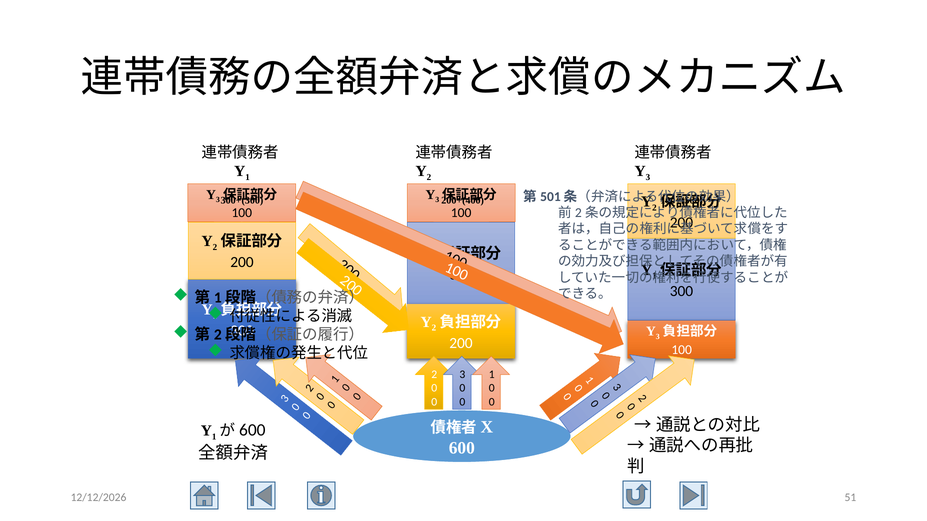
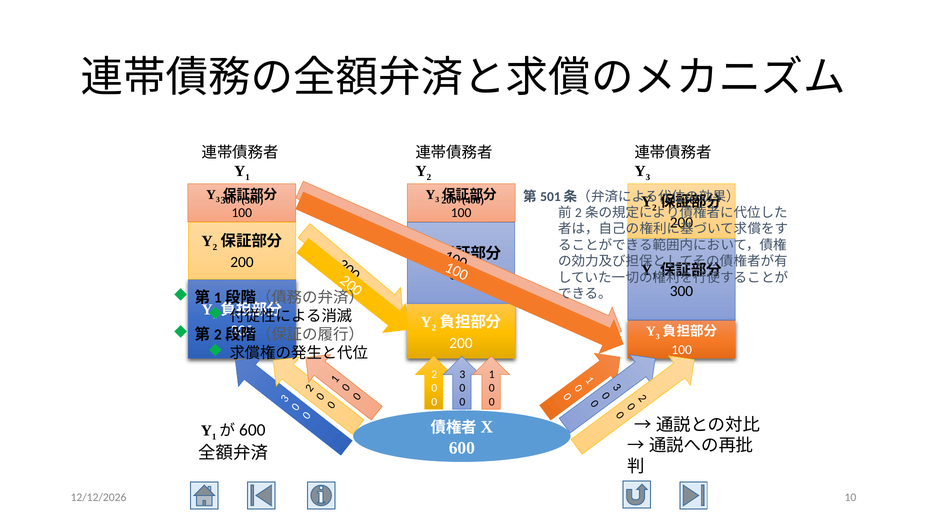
51: 51 -> 10
